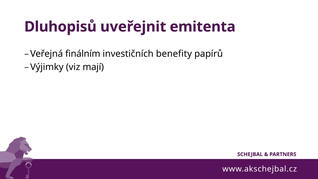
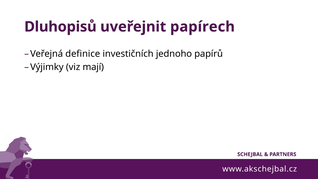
emitenta: emitenta -> papírech
finálním: finálním -> definice
benefity: benefity -> jednoho
